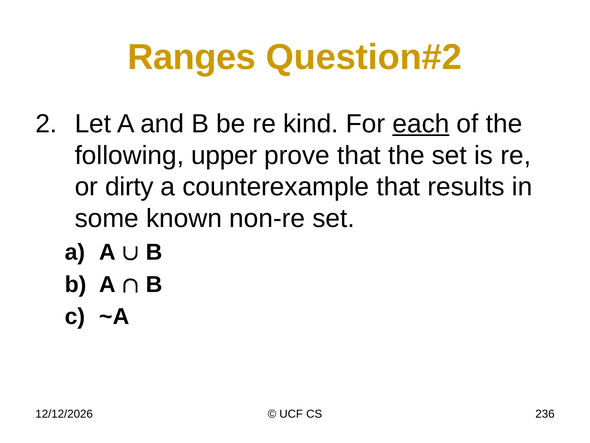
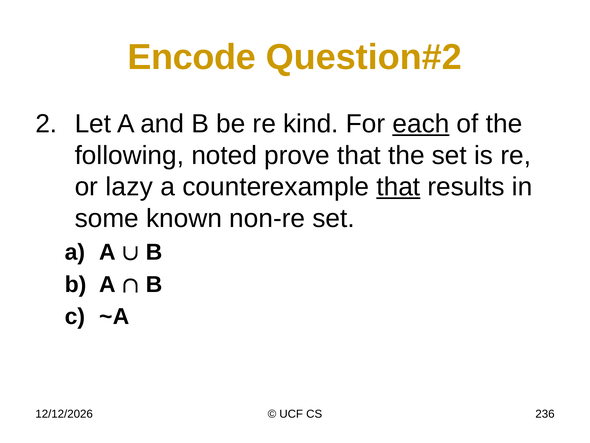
Ranges: Ranges -> Encode
upper: upper -> noted
dirty: dirty -> lazy
that at (398, 187) underline: none -> present
